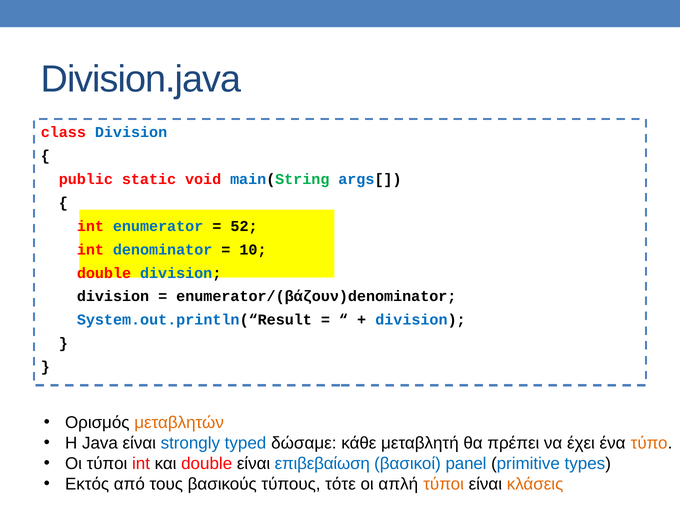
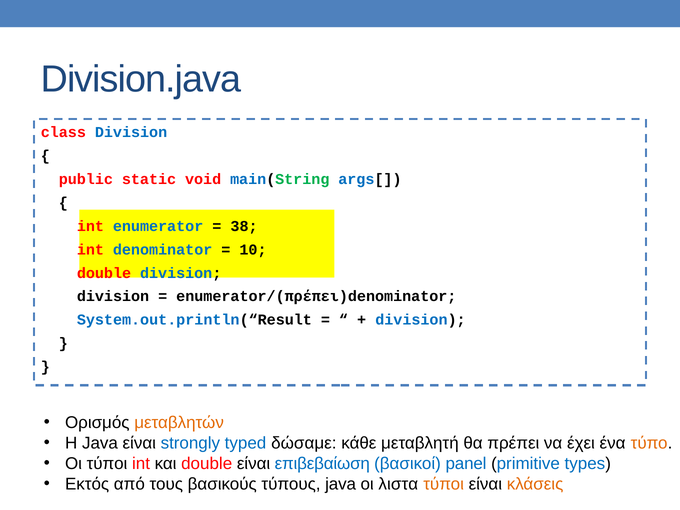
52: 52 -> 38
enumerator/(βάζουν)denominator: enumerator/(βάζουν)denominator -> enumerator/(πρέπει)denominator
τύπους τότε: τότε -> java
απλή: απλή -> λιστα
